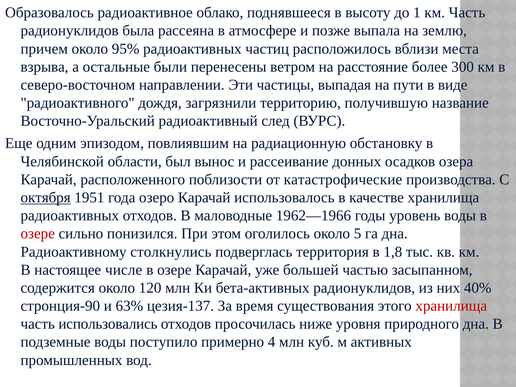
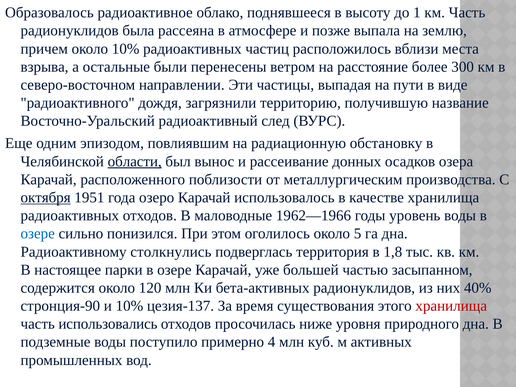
около 95%: 95% -> 10%
области underline: none -> present
катастрофические: катастрофические -> металлургическим
озере at (38, 234) colour: red -> blue
числе: числе -> парки
и 63%: 63% -> 10%
